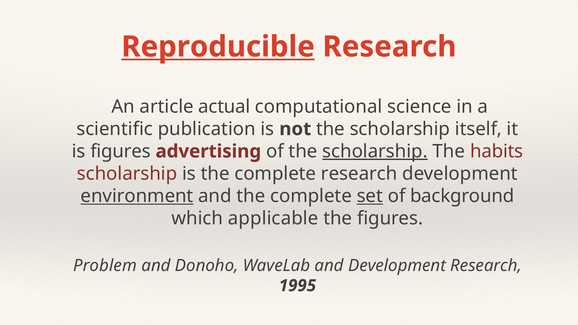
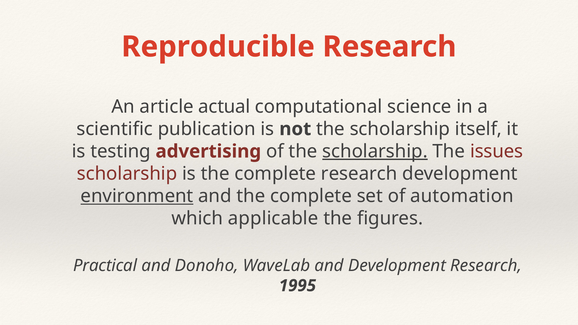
Reproducible underline: present -> none
is figures: figures -> testing
habits: habits -> issues
set underline: present -> none
background: background -> automation
Problem: Problem -> Practical
